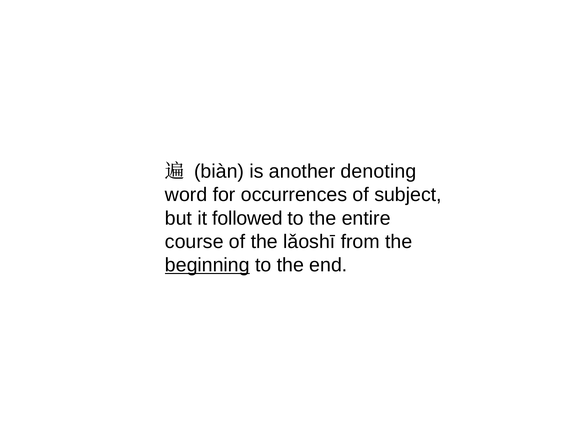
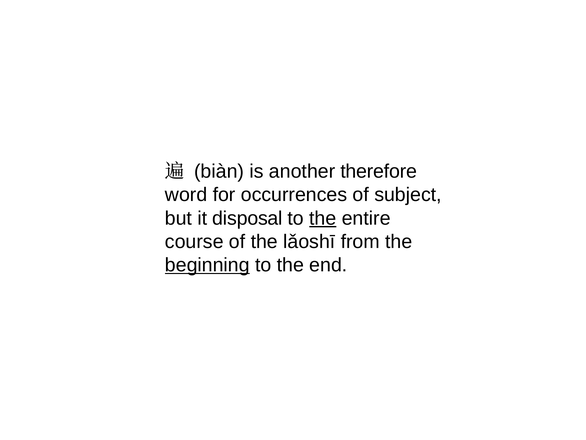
denoting: denoting -> therefore
followed: followed -> disposal
the at (323, 218) underline: none -> present
